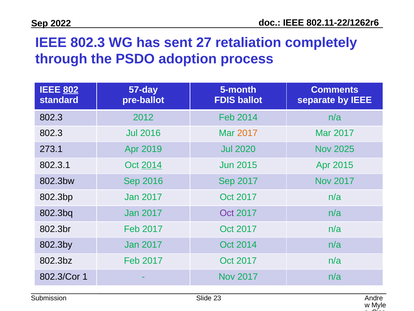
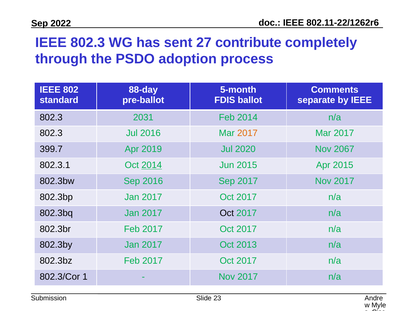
retaliation: retaliation -> contribute
802 underline: present -> none
57-day: 57-day -> 88-day
2012: 2012 -> 2031
273.1: 273.1 -> 399.7
2025: 2025 -> 2067
Oct at (227, 213) colour: purple -> black
2017 Oct 2014: 2014 -> 2013
